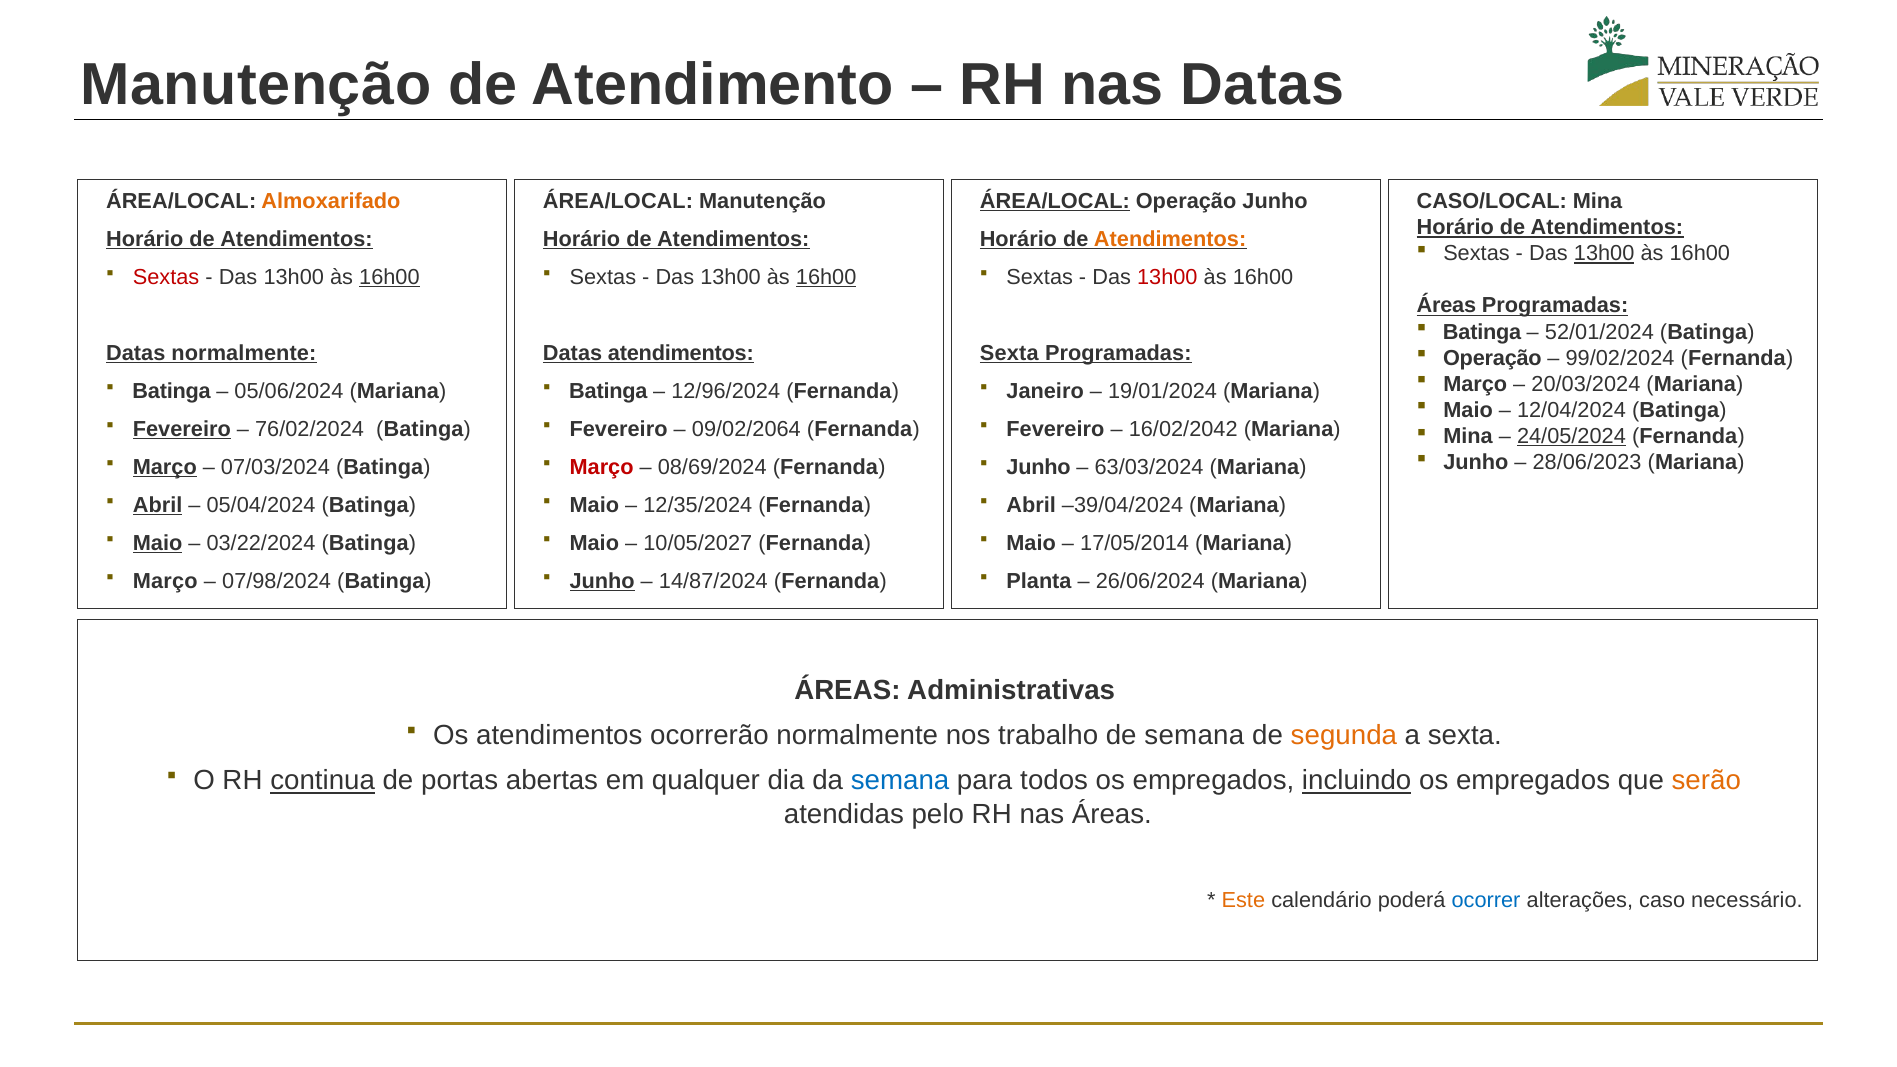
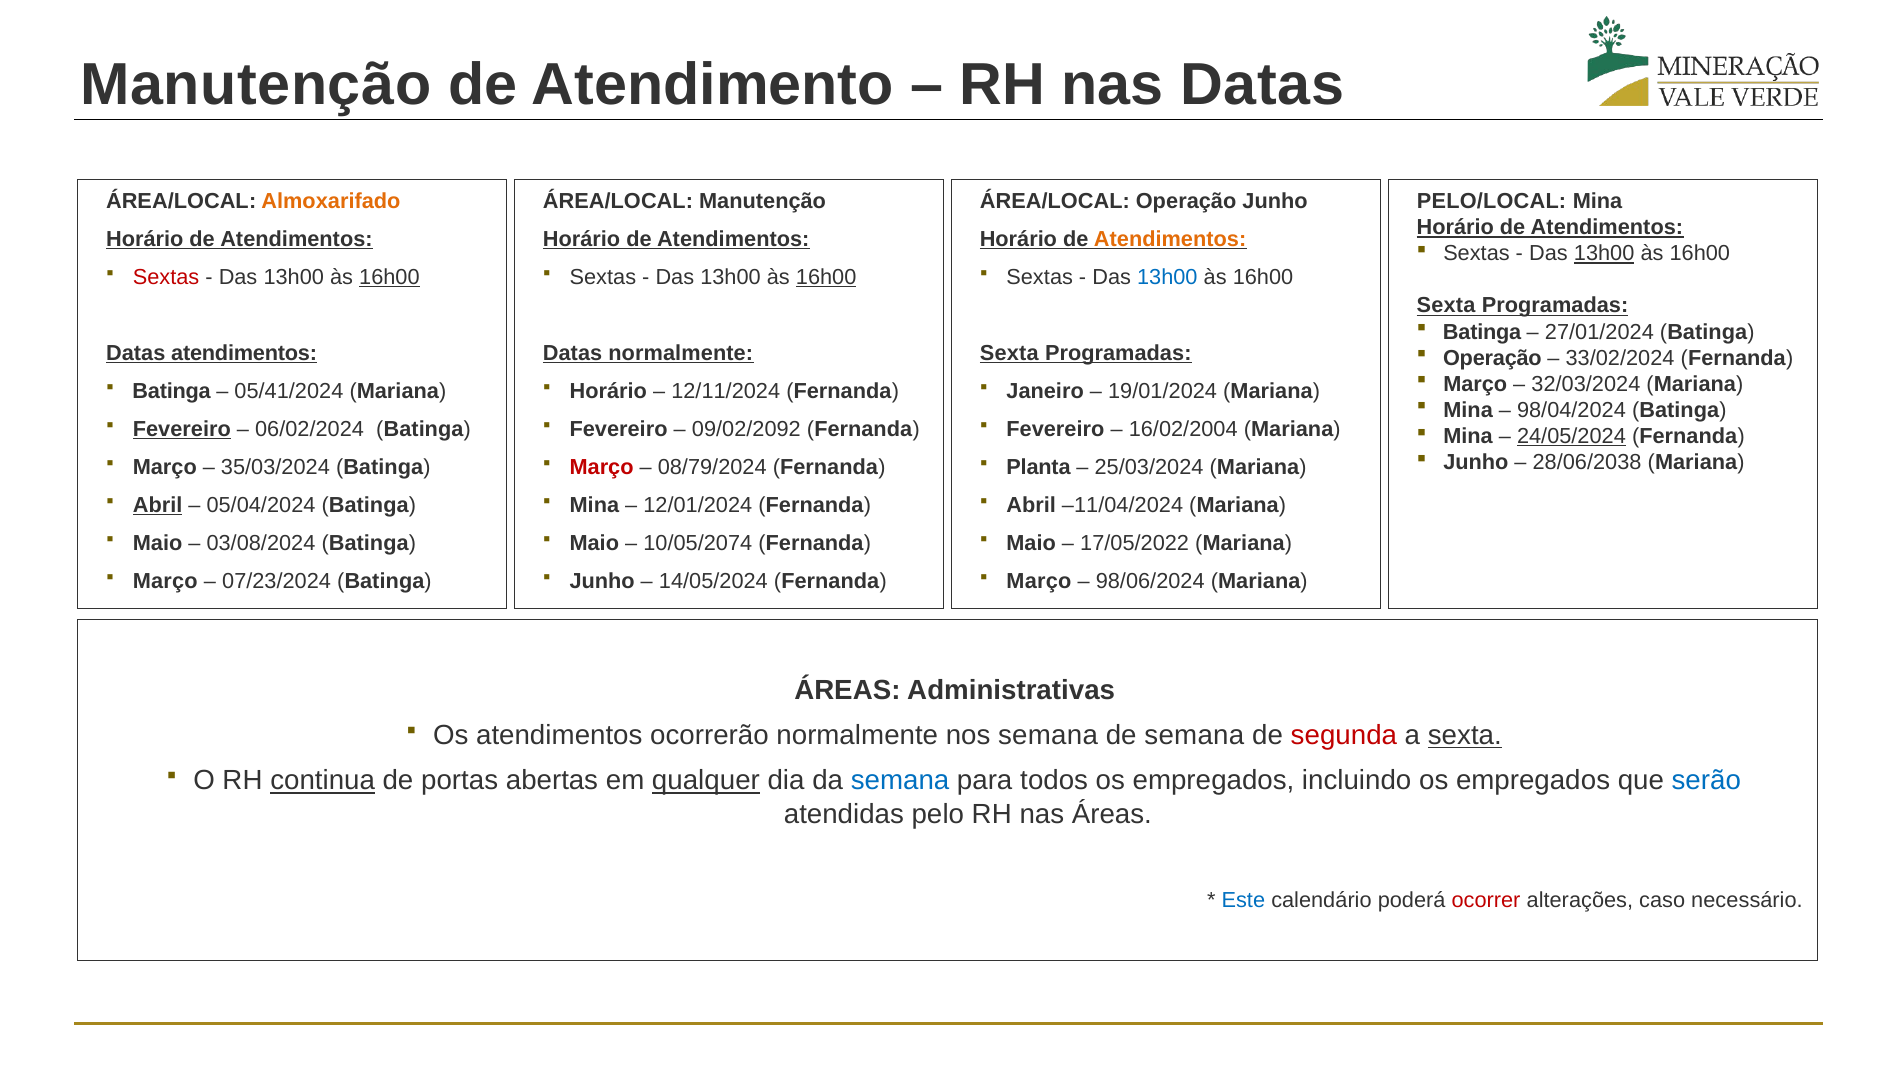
ÁREA/LOCAL at (1055, 201) underline: present -> none
CASO/LOCAL: CASO/LOCAL -> PELO/LOCAL
13h00 at (1167, 277) colour: red -> blue
Áreas at (1446, 306): Áreas -> Sexta
52/01/2024: 52/01/2024 -> 27/01/2024
Datas normalmente: normalmente -> atendimentos
Datas atendimentos: atendimentos -> normalmente
99/02/2024: 99/02/2024 -> 33/02/2024
20/03/2024: 20/03/2024 -> 32/03/2024
05/06/2024: 05/06/2024 -> 05/41/2024
Batinga at (608, 391): Batinga -> Horário
12/96/2024: 12/96/2024 -> 12/11/2024
Maio at (1468, 410): Maio -> Mina
12/04/2024: 12/04/2024 -> 98/04/2024
76/02/2024: 76/02/2024 -> 06/02/2024
09/02/2064: 09/02/2064 -> 09/02/2092
16/02/2042: 16/02/2042 -> 16/02/2004
28/06/2023: 28/06/2023 -> 28/06/2038
Março at (165, 467) underline: present -> none
07/03/2024: 07/03/2024 -> 35/03/2024
08/69/2024: 08/69/2024 -> 08/79/2024
Junho at (1039, 467): Junho -> Planta
63/03/2024: 63/03/2024 -> 25/03/2024
Maio at (594, 505): Maio -> Mina
12/35/2024: 12/35/2024 -> 12/01/2024
–39/04/2024: –39/04/2024 -> –11/04/2024
Maio at (158, 543) underline: present -> none
03/22/2024: 03/22/2024 -> 03/08/2024
10/05/2027: 10/05/2027 -> 10/05/2074
17/05/2014: 17/05/2014 -> 17/05/2022
07/98/2024: 07/98/2024 -> 07/23/2024
Junho at (602, 581) underline: present -> none
14/87/2024: 14/87/2024 -> 14/05/2024
Planta at (1039, 581): Planta -> Março
26/06/2024: 26/06/2024 -> 98/06/2024
nos trabalho: trabalho -> semana
segunda colour: orange -> red
sexta at (1465, 736) underline: none -> present
qualquer underline: none -> present
incluindo underline: present -> none
serão colour: orange -> blue
Este colour: orange -> blue
ocorrer colour: blue -> red
